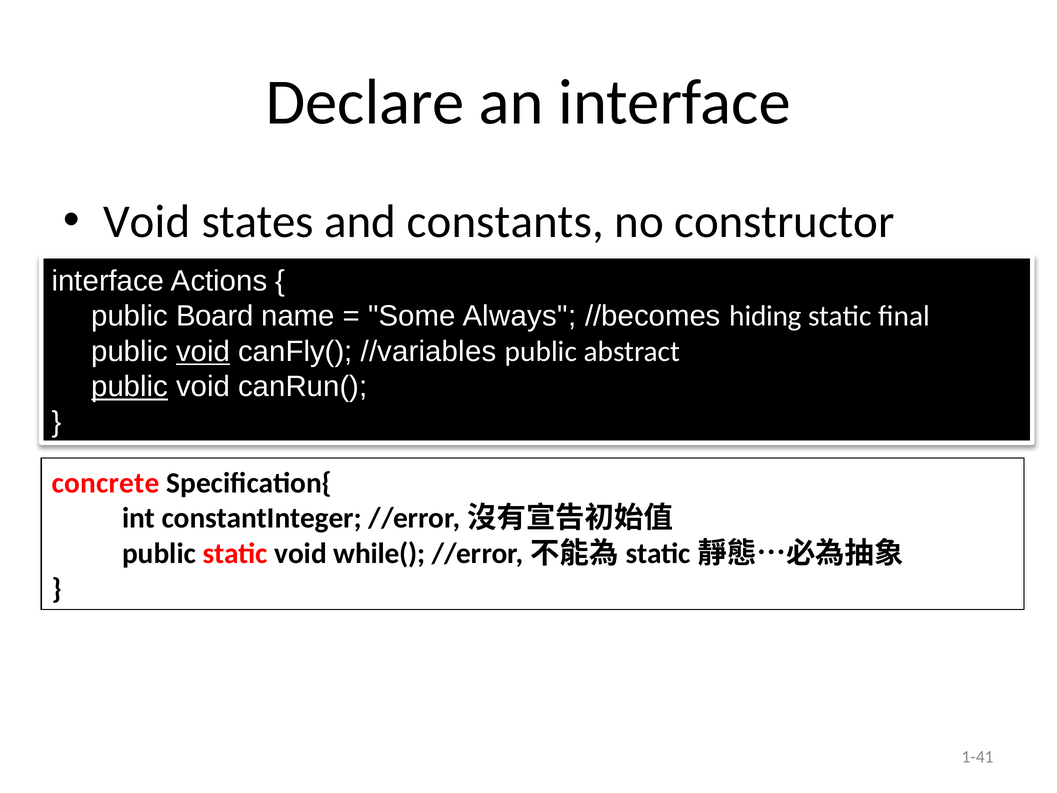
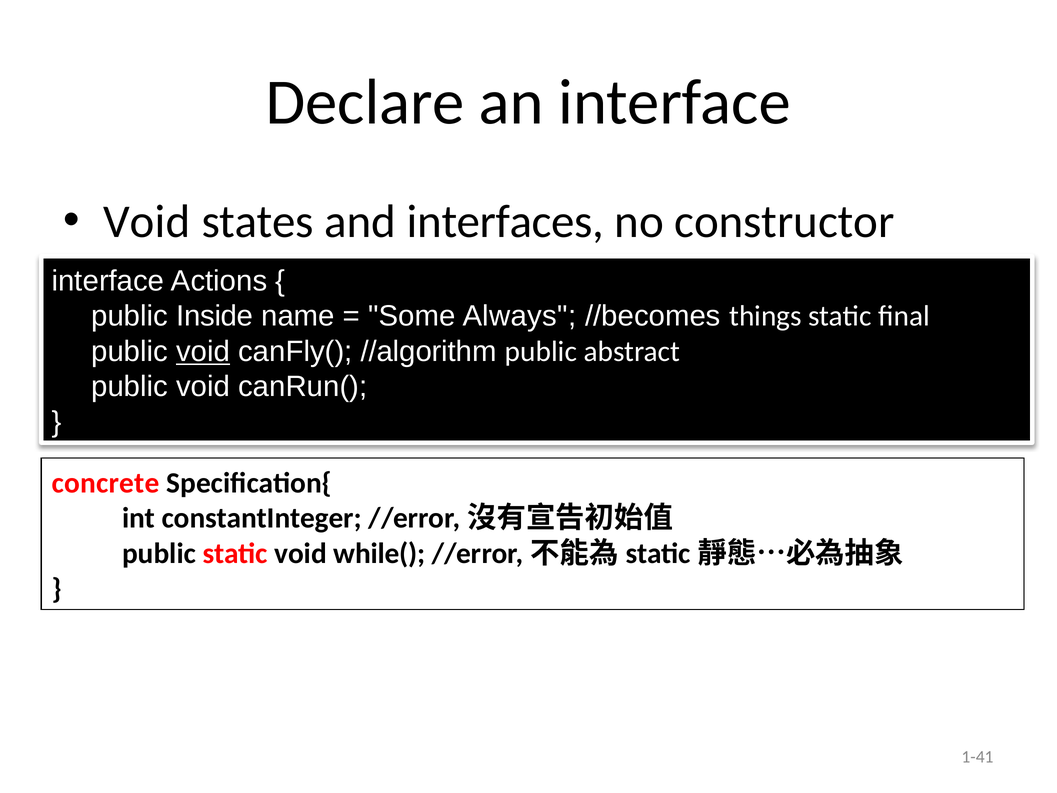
constants: constants -> interfaces
Board: Board -> Inside
hiding: hiding -> things
//variables: //variables -> //algorithm
public at (130, 387) underline: present -> none
